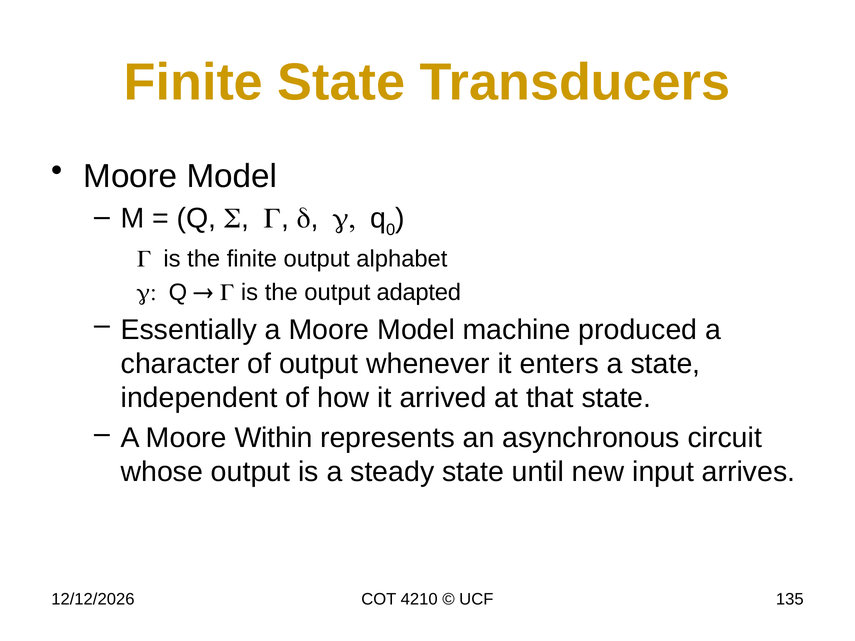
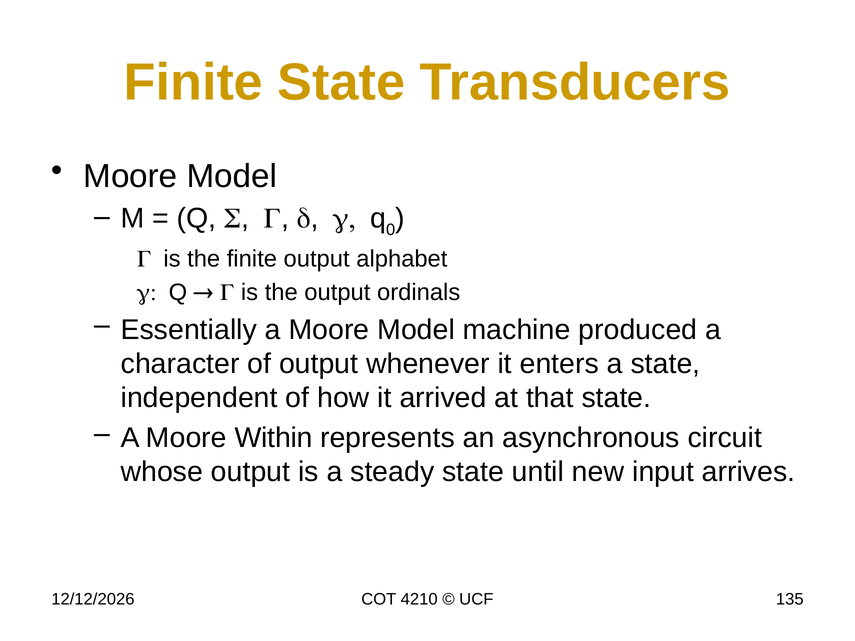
adapted: adapted -> ordinals
